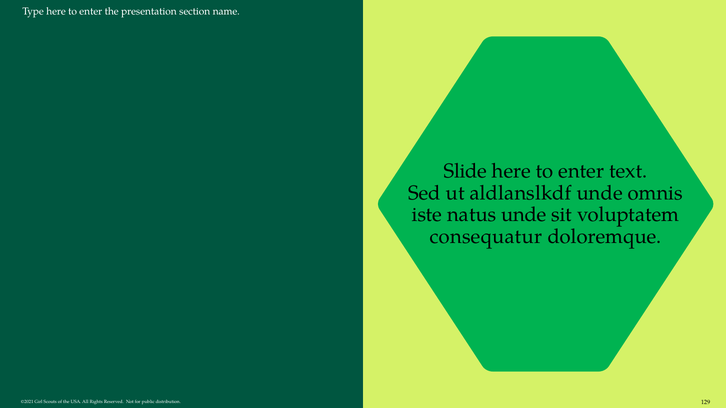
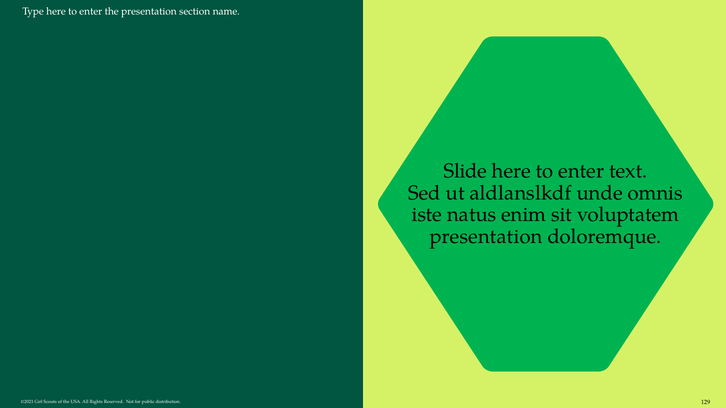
natus unde: unde -> enim
consequatur at (486, 237): consequatur -> presentation
